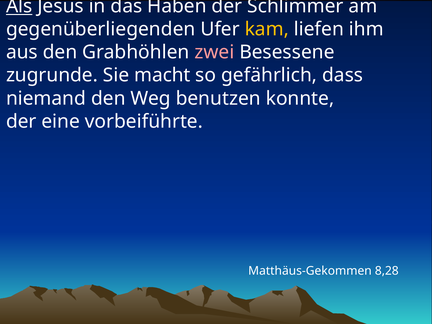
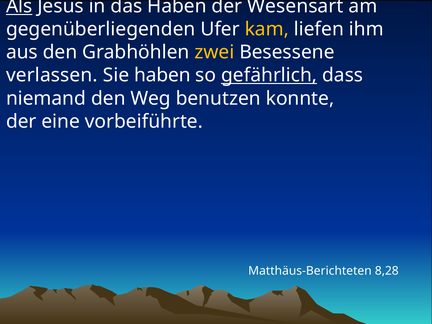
Schlimmer: Schlimmer -> Wesensart
zwei colour: pink -> yellow
zugrunde: zugrunde -> verlassen
Sie macht: macht -> haben
gefährlich underline: none -> present
Matthäus-Gekommen: Matthäus-Gekommen -> Matthäus-Berichteten
